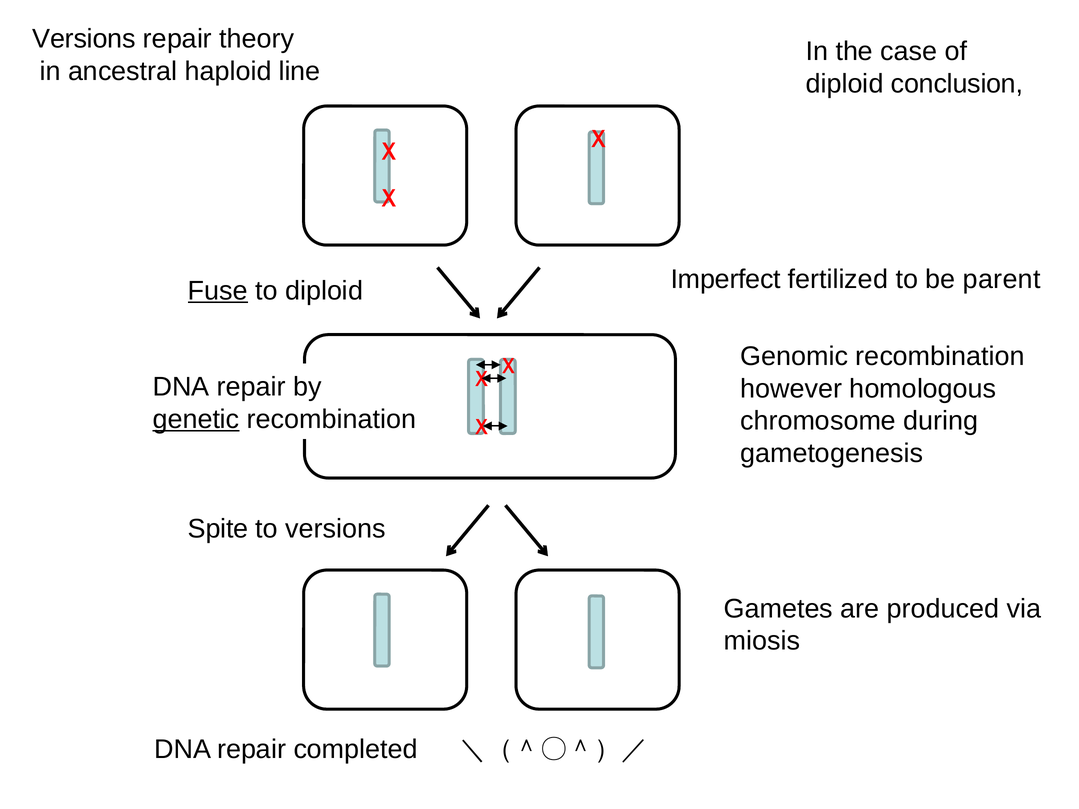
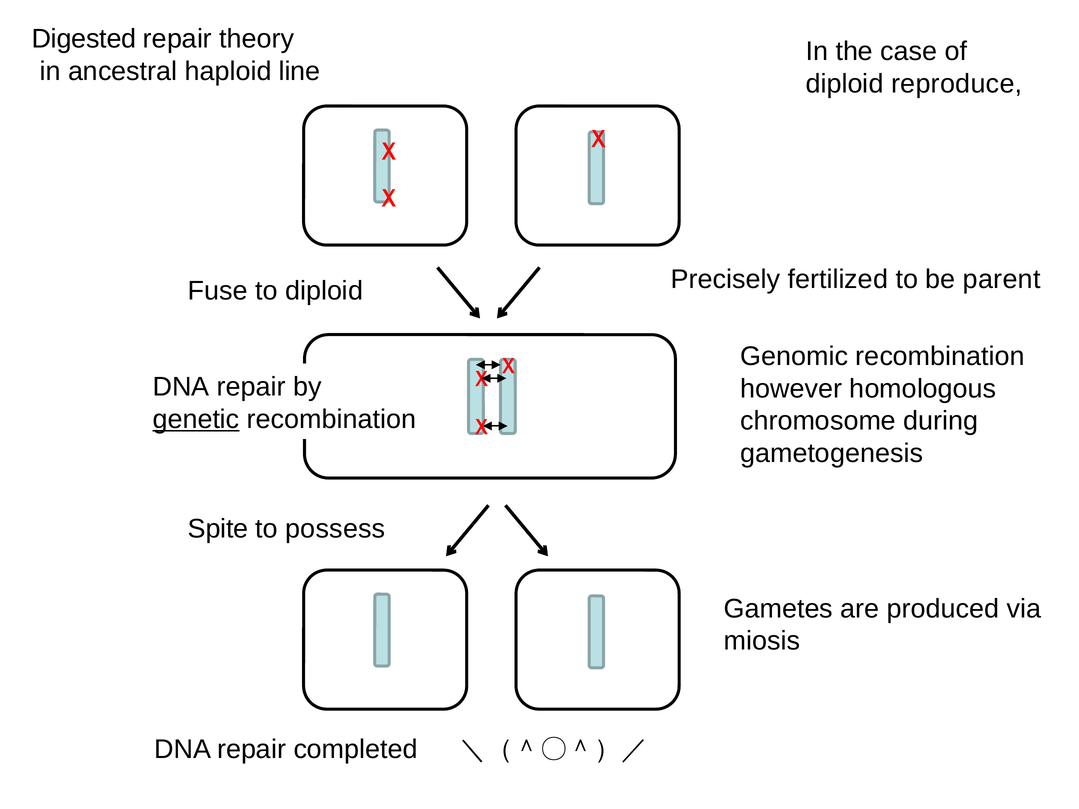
Versions at (84, 39): Versions -> Digested
conclusion: conclusion -> reproduce
Imperfect: Imperfect -> Precisely
Fuse underline: present -> none
to versions: versions -> possess
